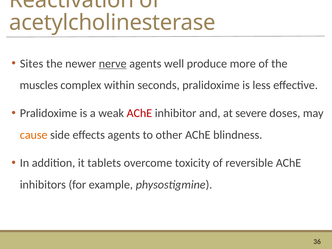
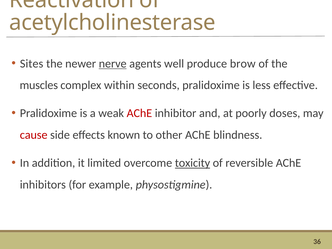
more: more -> brow
severe: severe -> poorly
cause colour: orange -> red
effects agents: agents -> known
tablets: tablets -> limited
toxicity underline: none -> present
